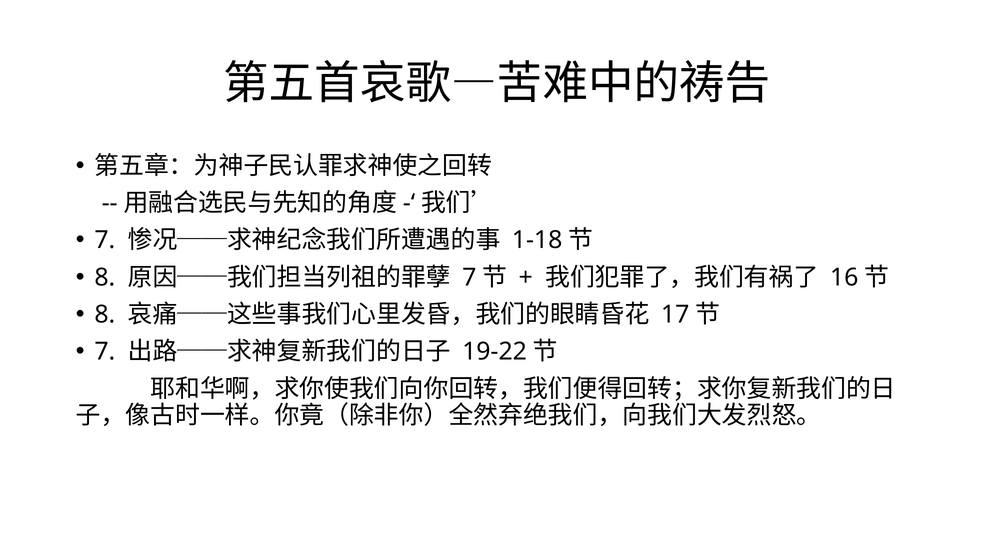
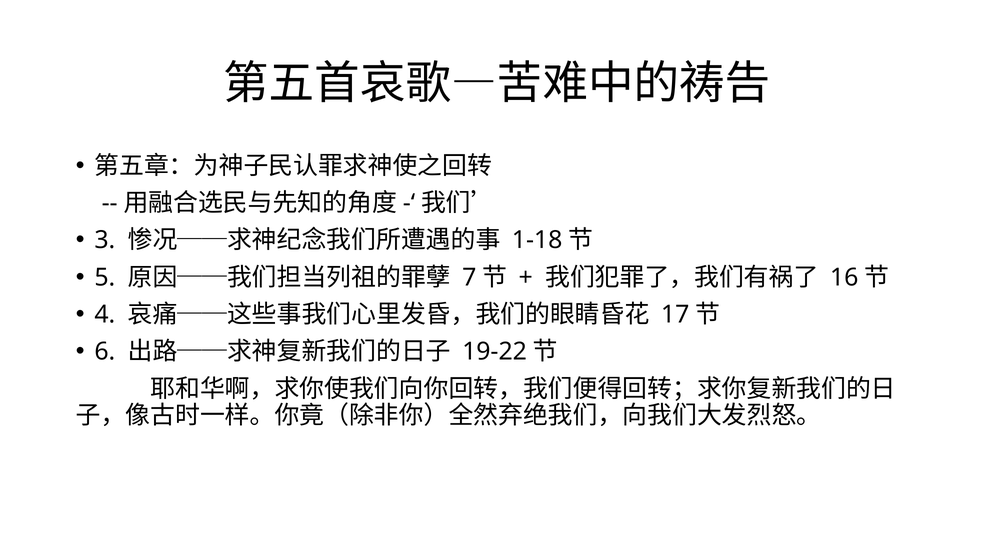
7 at (105, 240): 7 -> 3
8 at (105, 277): 8 -> 5
8 at (105, 315): 8 -> 4
7 at (105, 352): 7 -> 6
